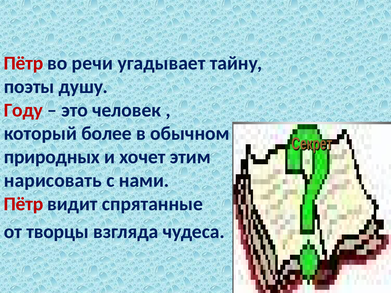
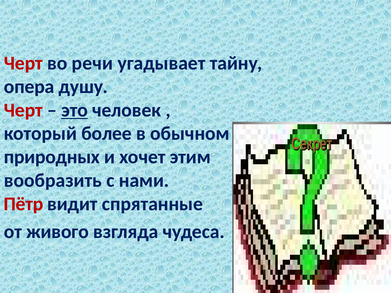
Пётр at (23, 63): Пётр -> Черт
поэты: поэты -> опера
Году at (23, 110): Году -> Черт
это underline: none -> present
нарисовать: нарисовать -> вообразить
творцы: творцы -> живого
